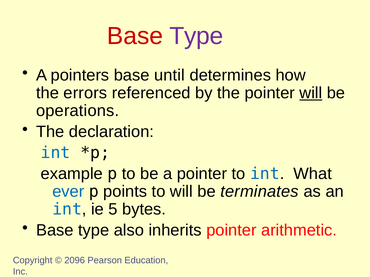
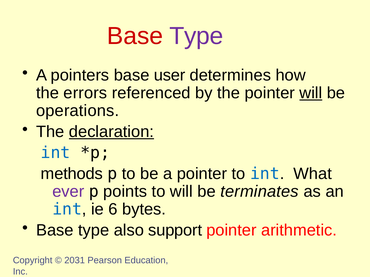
until: until -> user
declaration underline: none -> present
example: example -> methods
ever colour: blue -> purple
5: 5 -> 6
inherits: inherits -> support
2096: 2096 -> 2031
